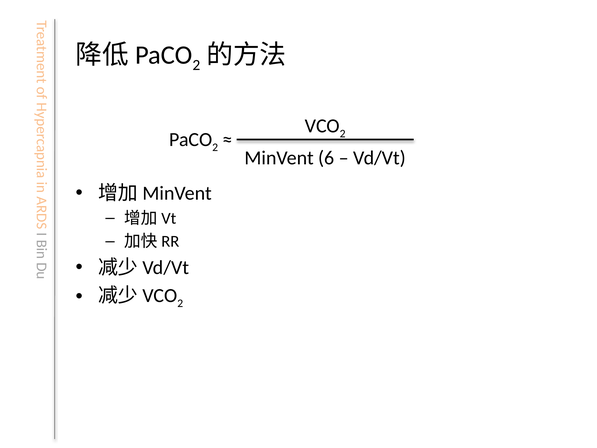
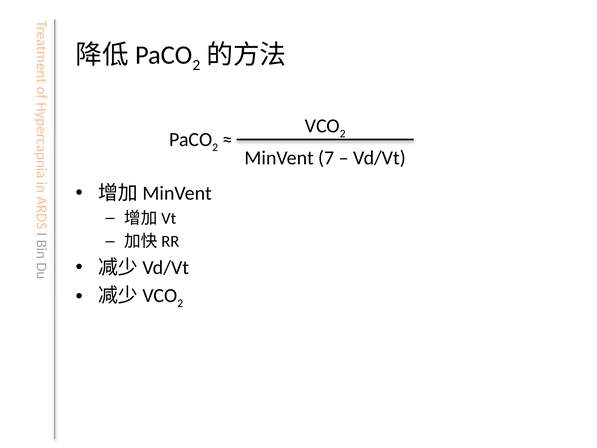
6: 6 -> 7
